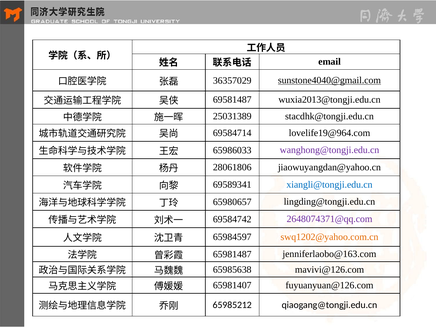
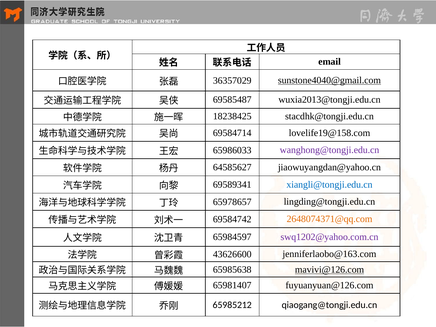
69581487: 69581487 -> 69585487
25031389: 25031389 -> 18238425
lovelife19@964.com: lovelife19@964.com -> lovelife19@158.com
28061806: 28061806 -> 64585627
65980657: 65980657 -> 65978657
2648074371@qq.com colour: purple -> orange
swq1202@yahoo.com.cn colour: orange -> purple
65981487: 65981487 -> 43626600
mavivi@126.com underline: none -> present
